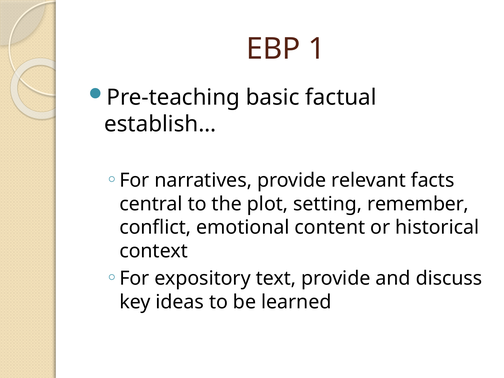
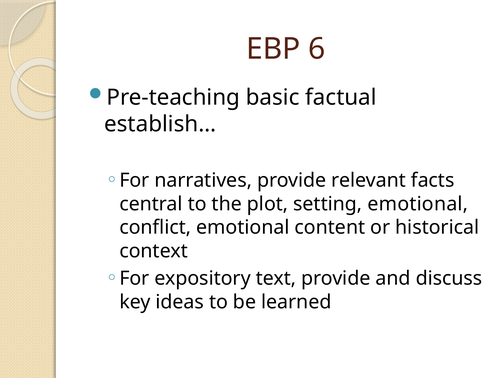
1: 1 -> 6
setting remember: remember -> emotional
